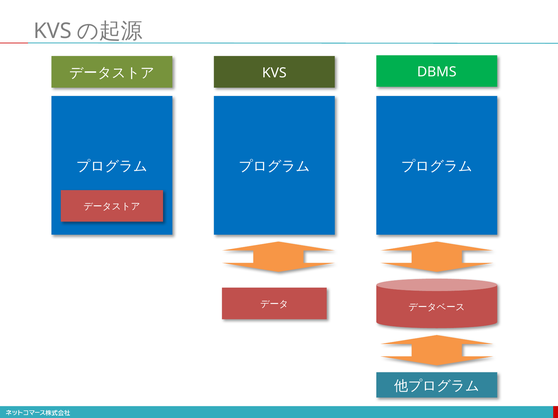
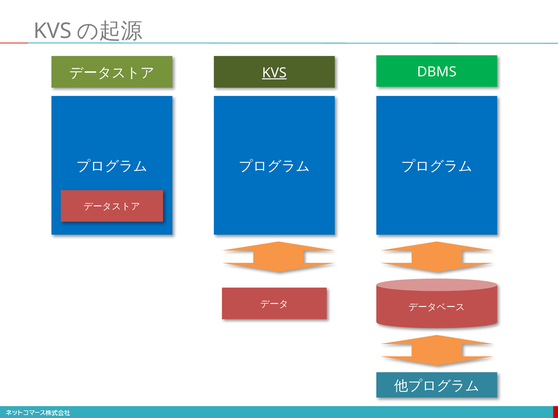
KVS at (274, 73) underline: none -> present
